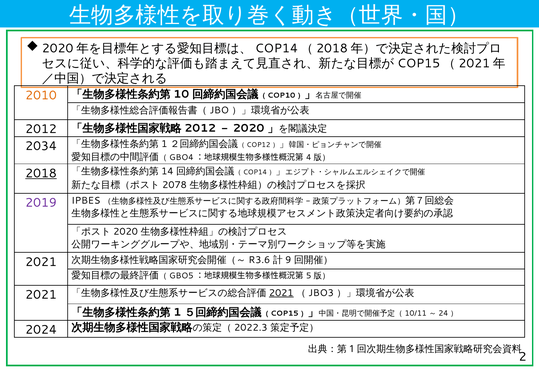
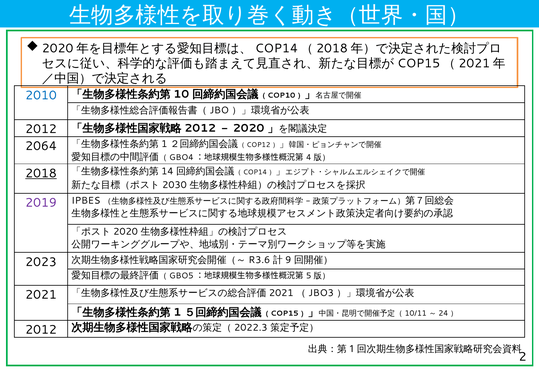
2010 colour: orange -> blue
2034: 2034 -> 2064
2078: 2078 -> 2030
2021 at (41, 262): 2021 -> 2023
2021 at (281, 293) underline: present -> none
2024 at (41, 330): 2024 -> 2012
